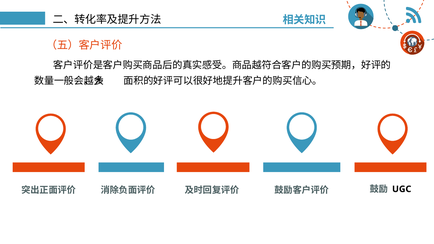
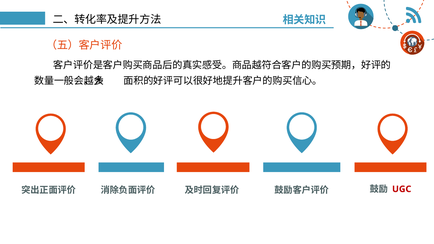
UGC colour: black -> red
